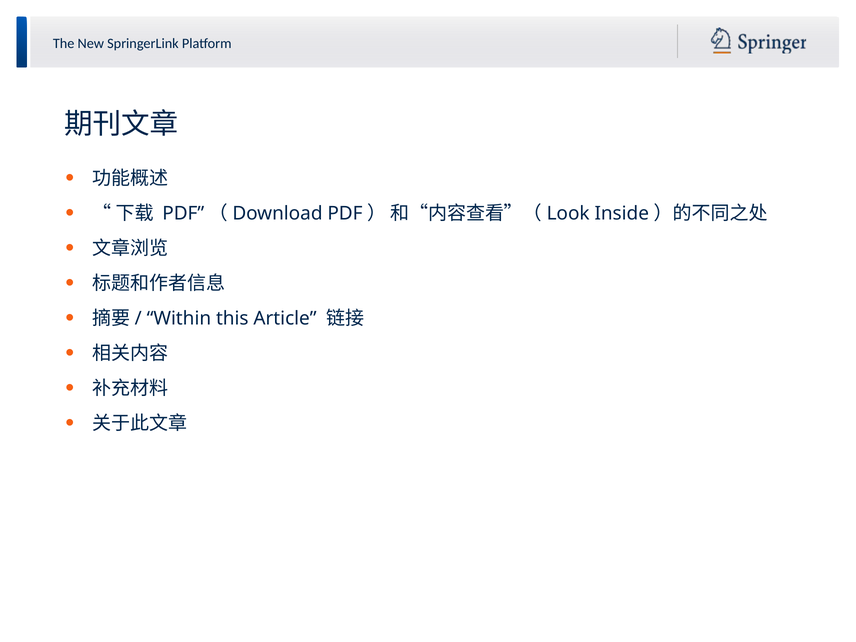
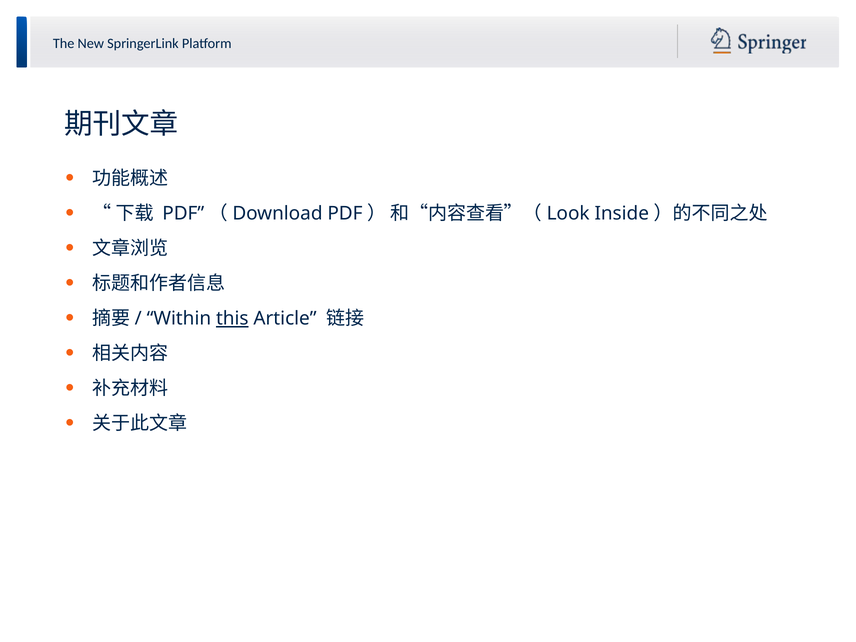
this underline: none -> present
